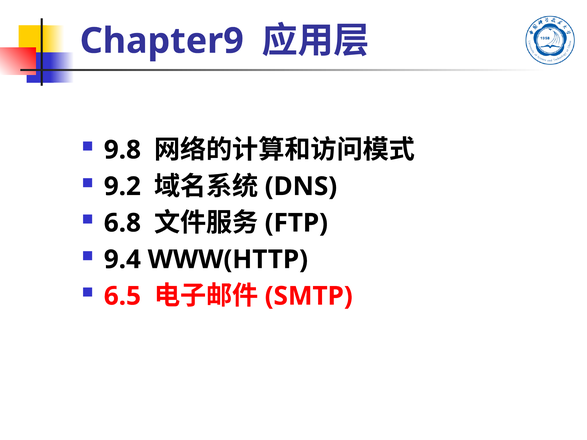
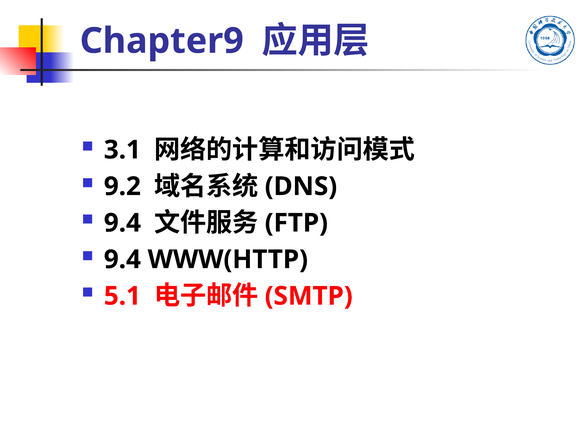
9.8: 9.8 -> 3.1
6.8 at (122, 223): 6.8 -> 9.4
6.5: 6.5 -> 5.1
